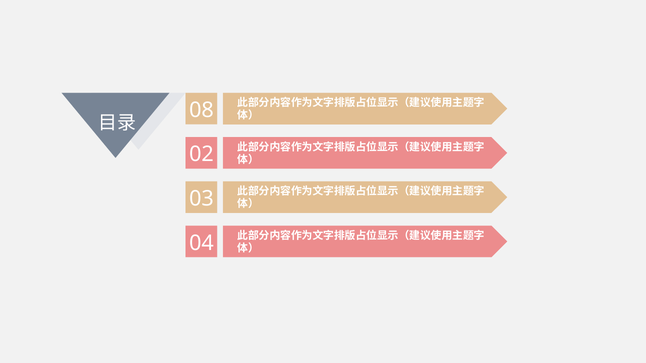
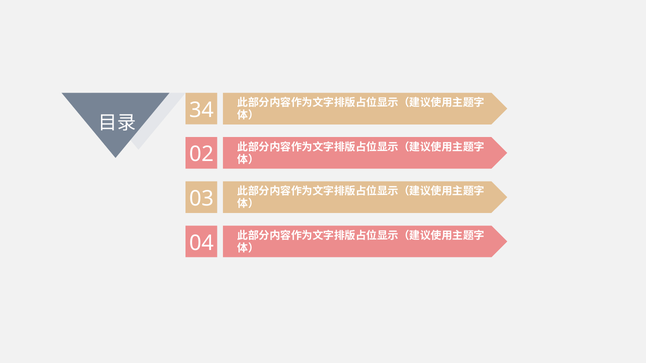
08: 08 -> 34
